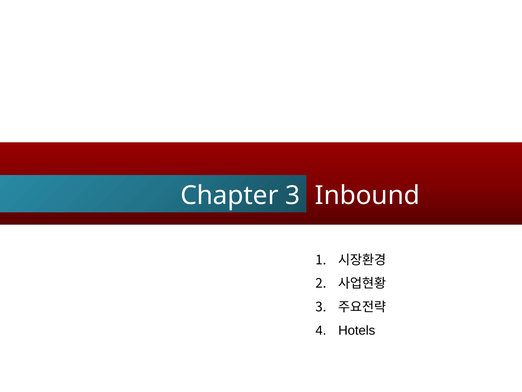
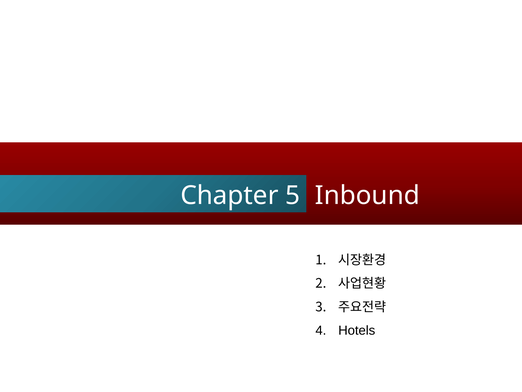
Chapter 3: 3 -> 5
